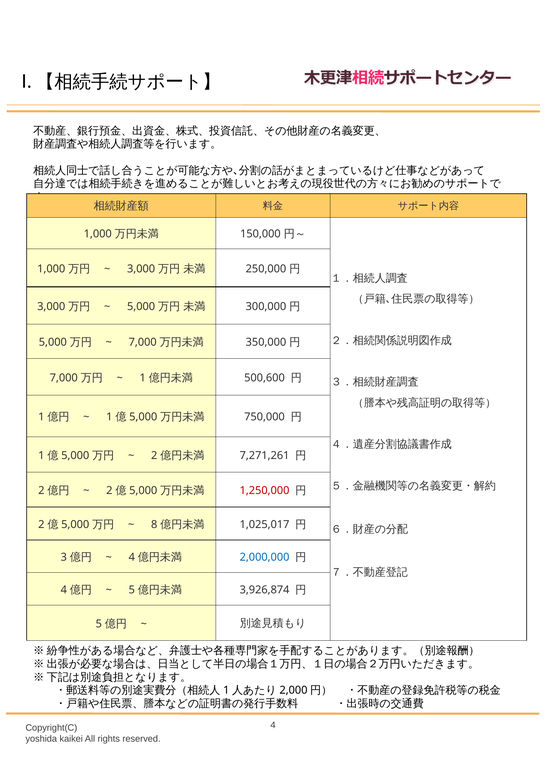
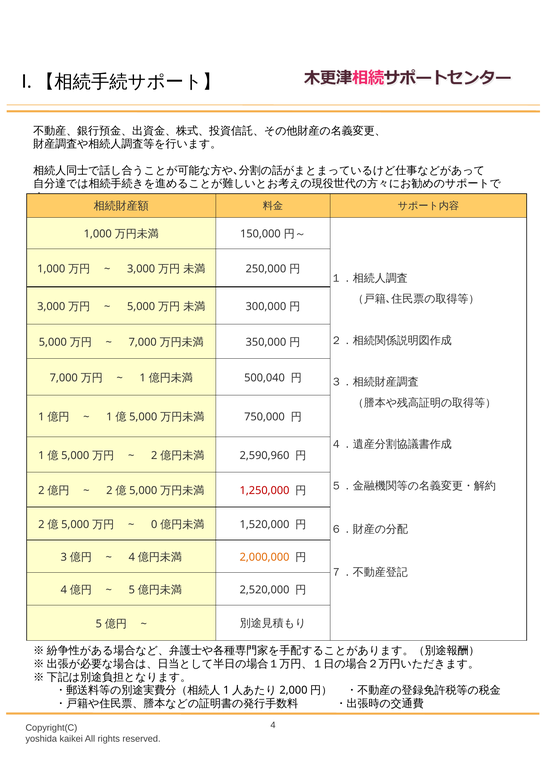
500,600: 500,600 -> 500,040
7,271,261: 7,271,261 -> 2,590,960
8: 8 -> 0
1,025,017: 1,025,017 -> 1,520,000
2,000,000 colour: blue -> orange
3,926,874: 3,926,874 -> 2,520,000
